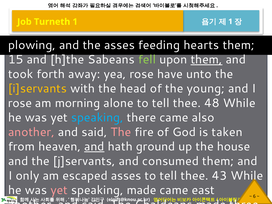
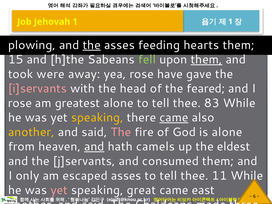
Turneth: Turneth -> Jehovah
the at (92, 45) underline: none -> present
forth: forth -> were
unto: unto -> gave
i]servants colour: yellow -> pink
young: young -> feared
morning: morning -> greatest
48: 48 -> 83
speaking at (97, 118) colour: light blue -> yellow
came at (174, 118) underline: none -> present
another at (31, 132) colour: pink -> yellow
is taken: taken -> alone
ground: ground -> camels
house: house -> eldest
43: 43 -> 11
speaking made: made -> great
